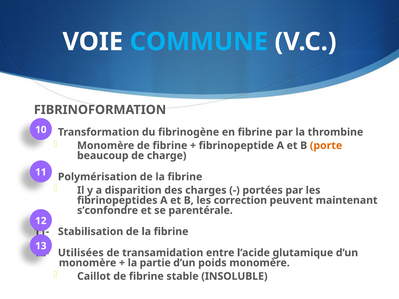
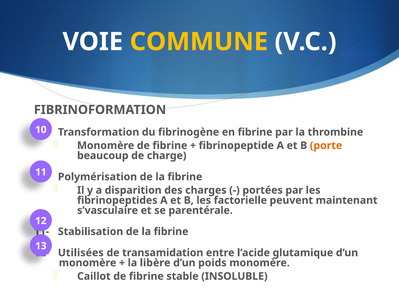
COMMUNE colour: light blue -> yellow
correction: correction -> factorielle
s’confondre: s’confondre -> s’vasculaire
partie: partie -> libère
